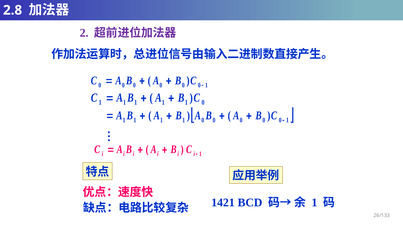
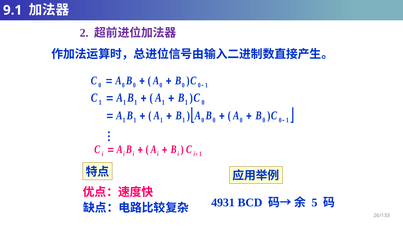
2.8: 2.8 -> 9.1
1421: 1421 -> 4931
1 at (314, 202): 1 -> 5
